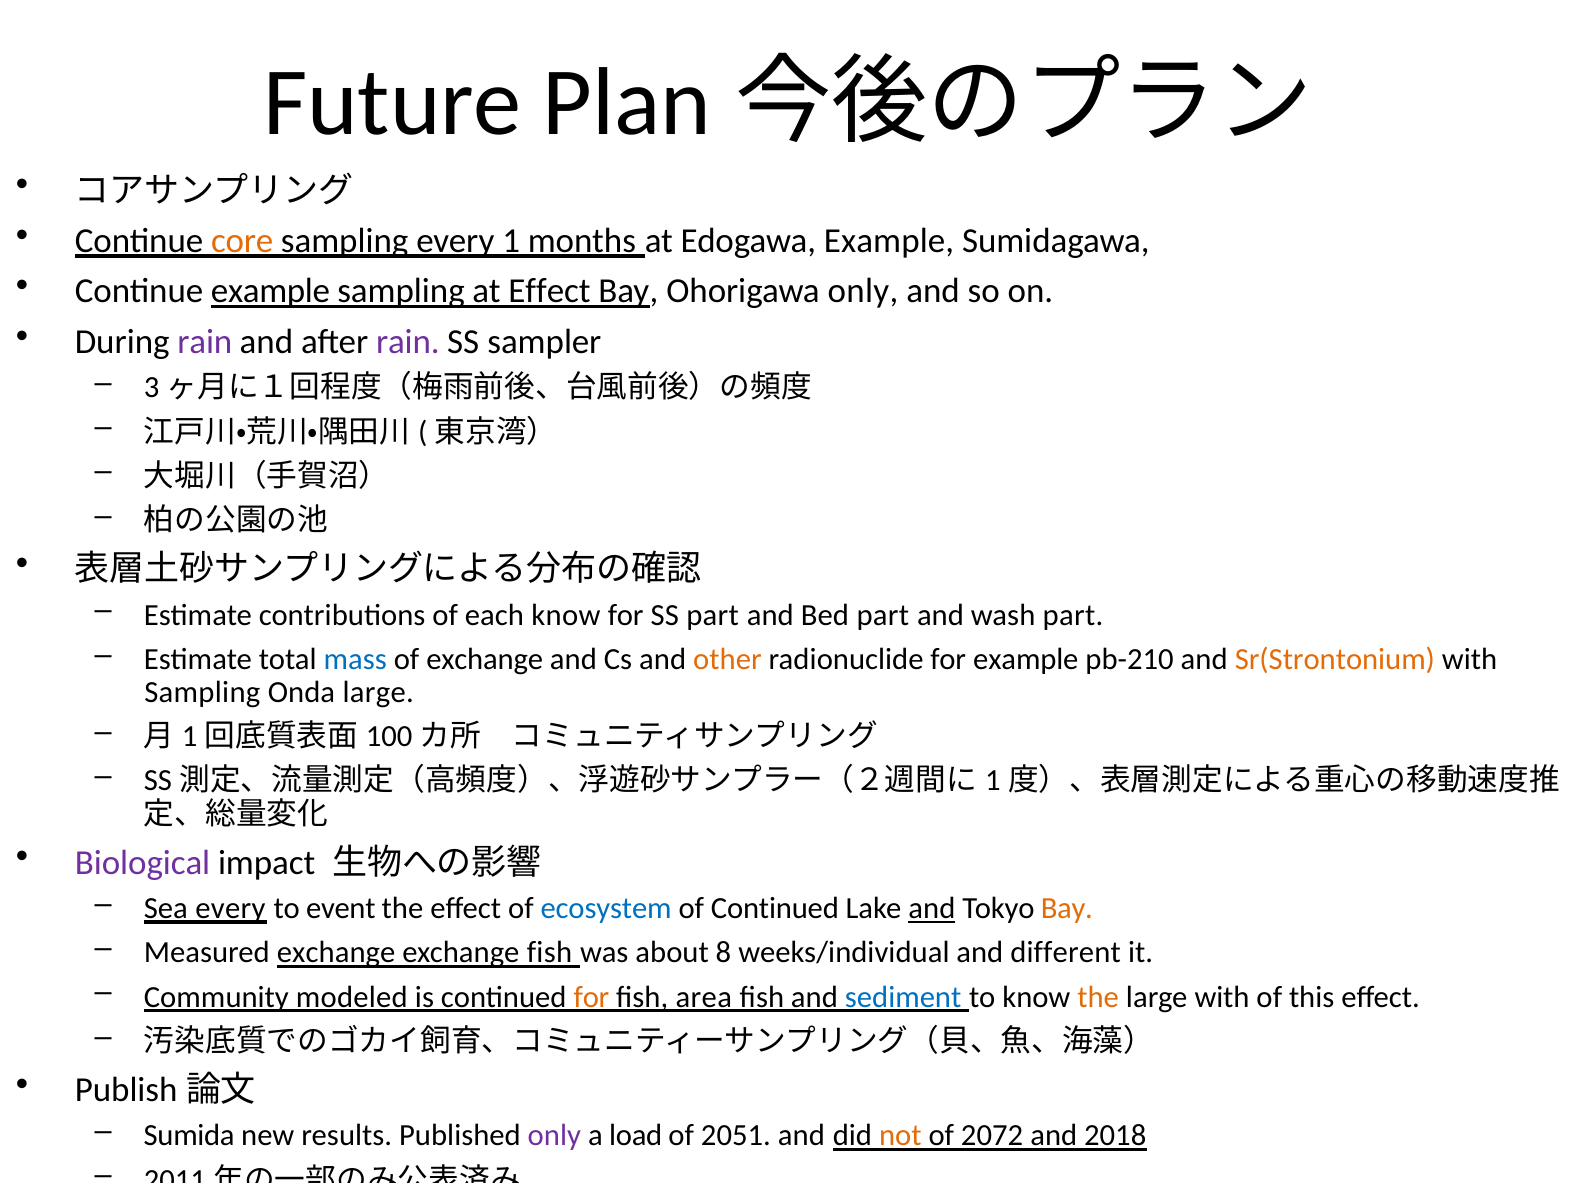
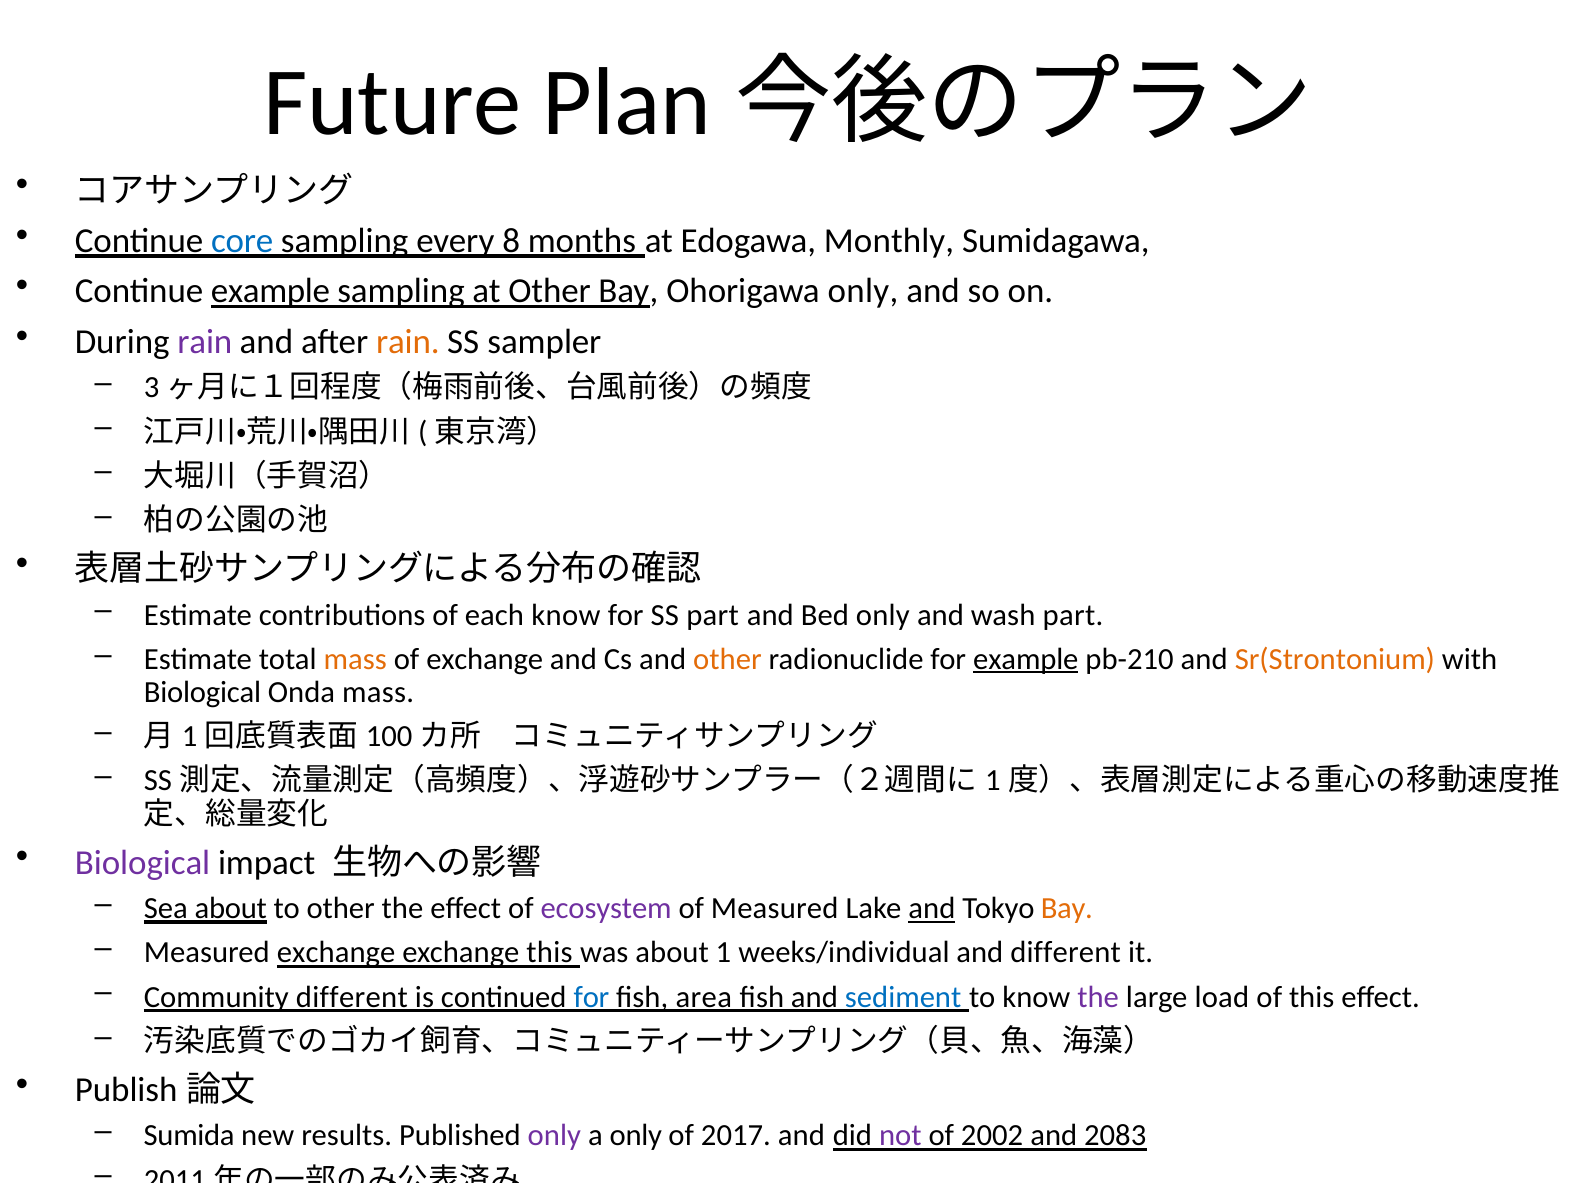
core colour: orange -> blue
1: 1 -> 8
Edogawa Example: Example -> Monthly
at Effect: Effect -> Other
rain at (408, 342) colour: purple -> orange
Bed part: part -> only
mass at (355, 659) colour: blue -> orange
example at (1026, 659) underline: none -> present
Sampling at (202, 692): Sampling -> Biological
Onda large: large -> mass
Sea every: every -> about
to event: event -> other
ecosystem colour: blue -> purple
of Continued: Continued -> Measured
exchange fish: fish -> this
8: 8 -> 1
Community modeled: modeled -> different
for at (592, 997) colour: orange -> blue
the at (1098, 997) colour: orange -> purple
large with: with -> load
a load: load -> only
2051: 2051 -> 2017
not colour: orange -> purple
2072: 2072 -> 2002
2018: 2018 -> 2083
